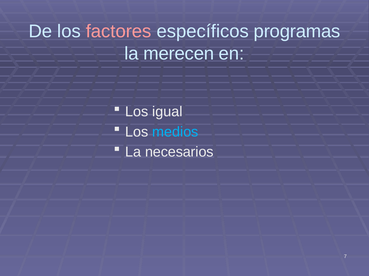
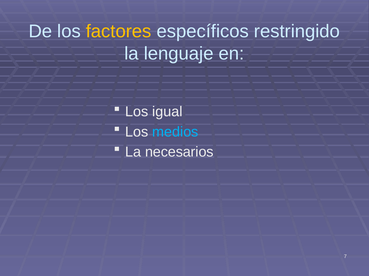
factores colour: pink -> yellow
programas: programas -> restringido
merecen: merecen -> lenguaje
